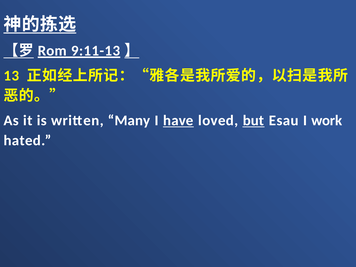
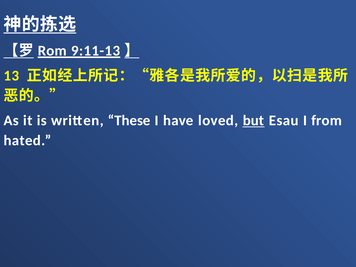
Many: Many -> These
have underline: present -> none
work: work -> from
